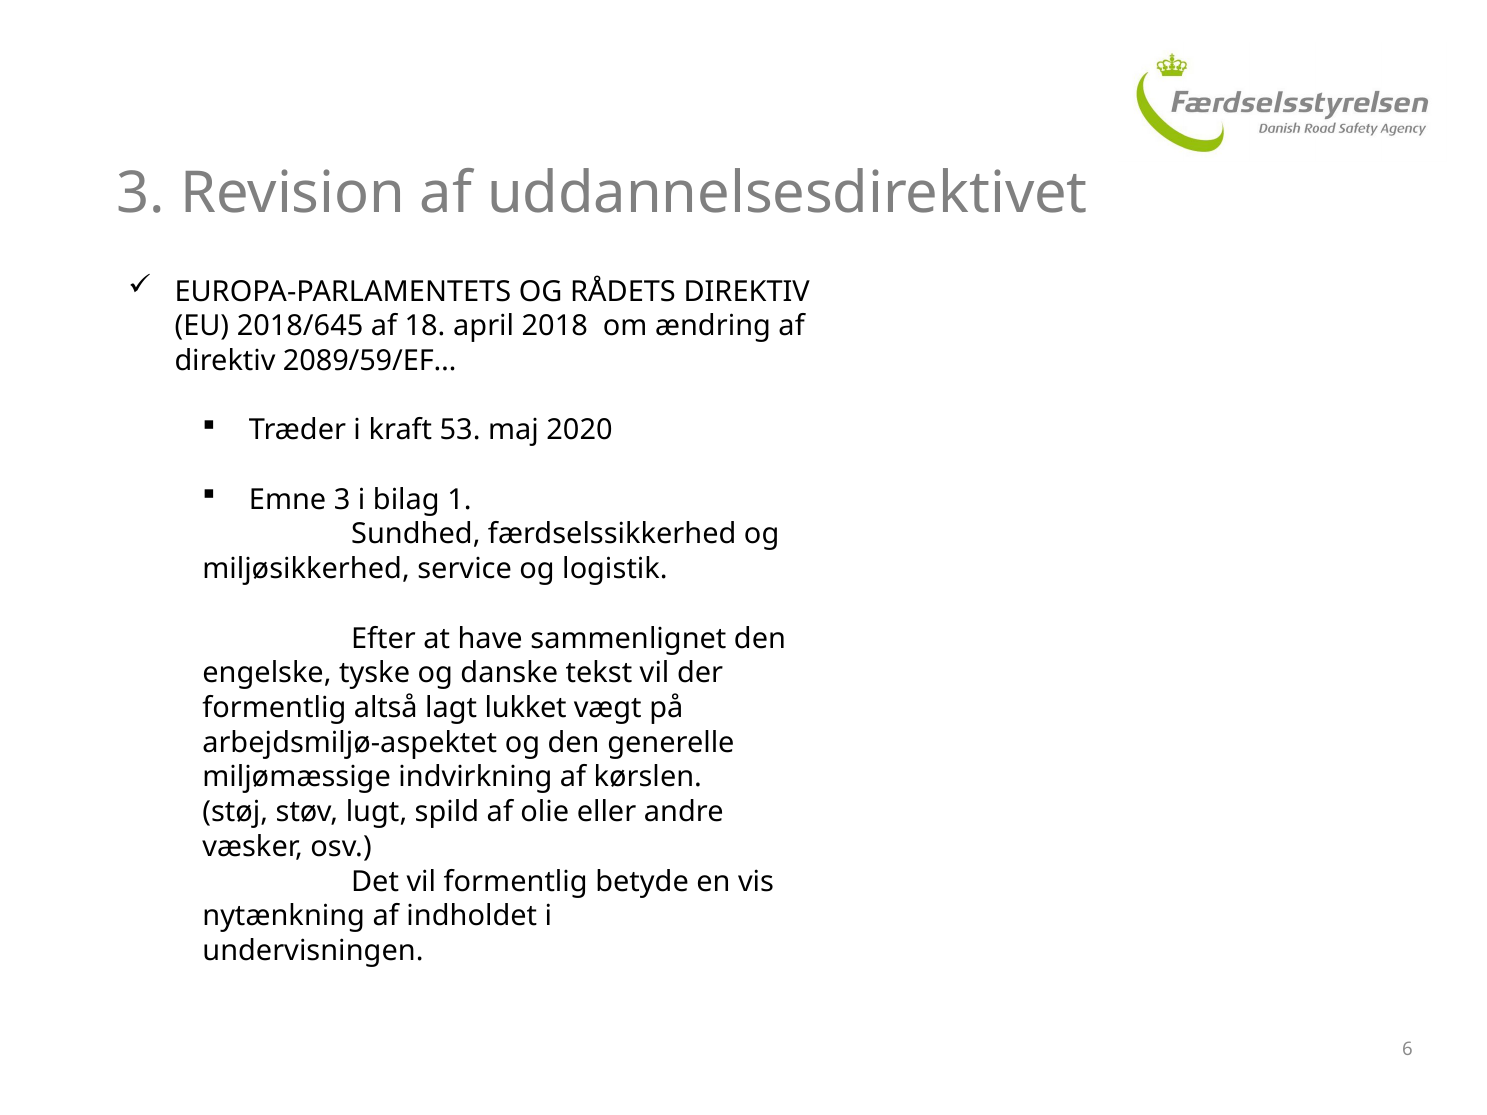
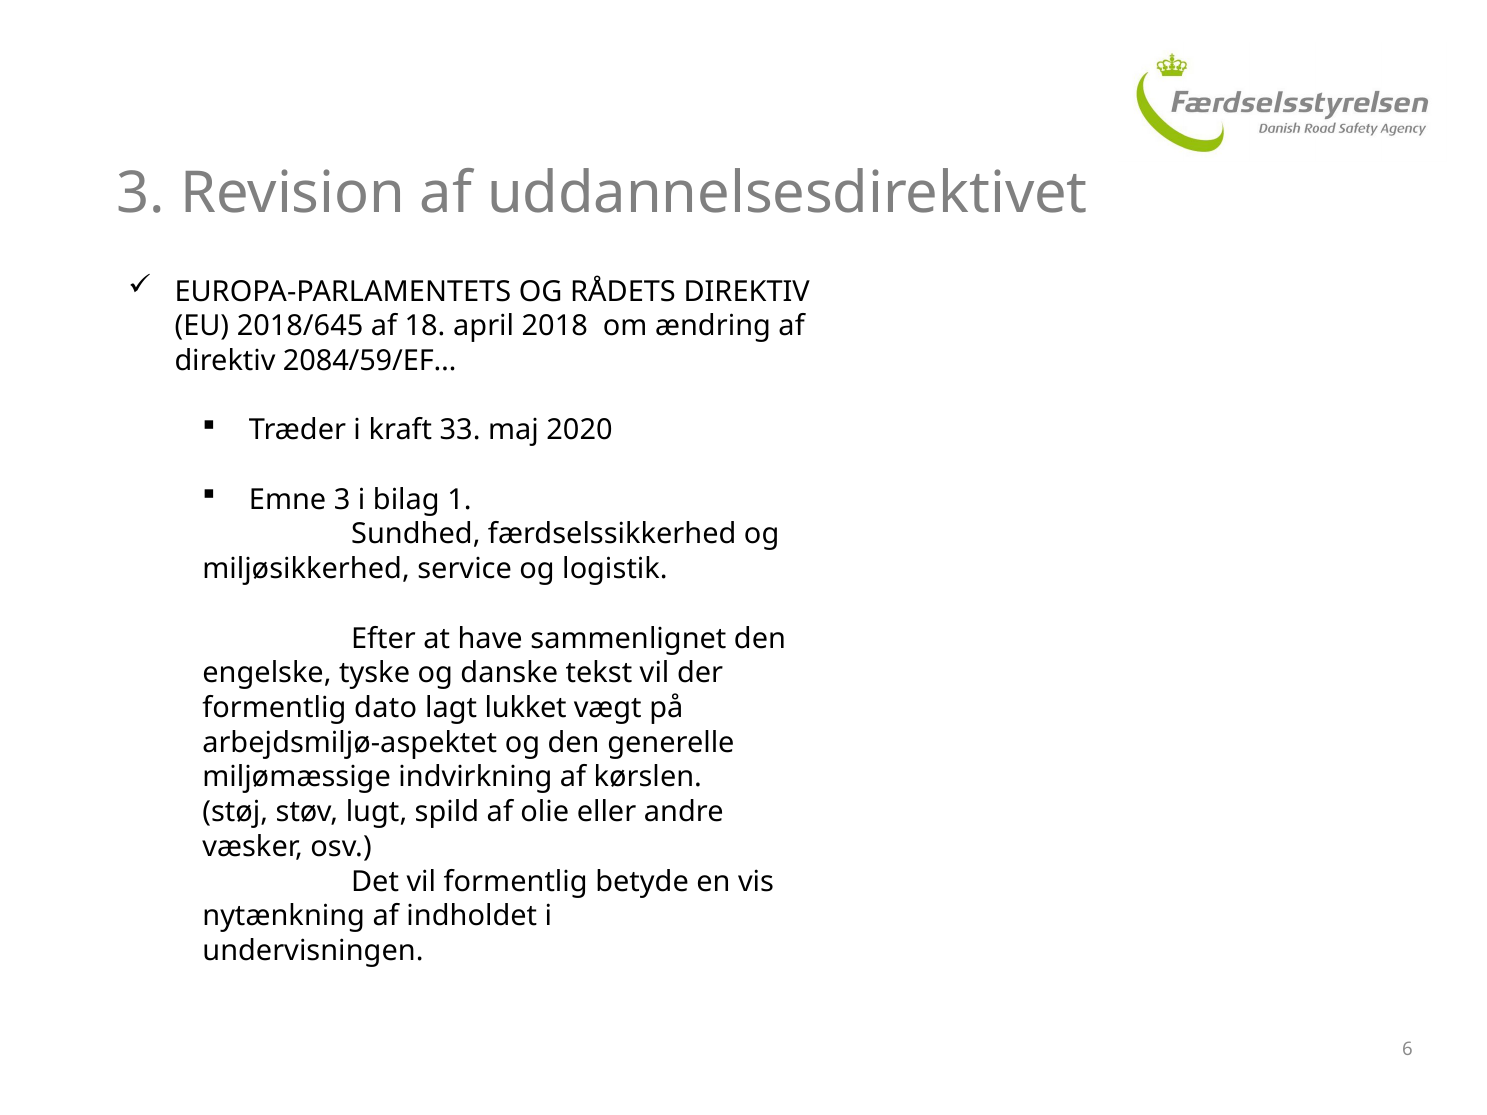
2089/59/EF…: 2089/59/EF… -> 2084/59/EF…
53: 53 -> 33
altså: altså -> dato
